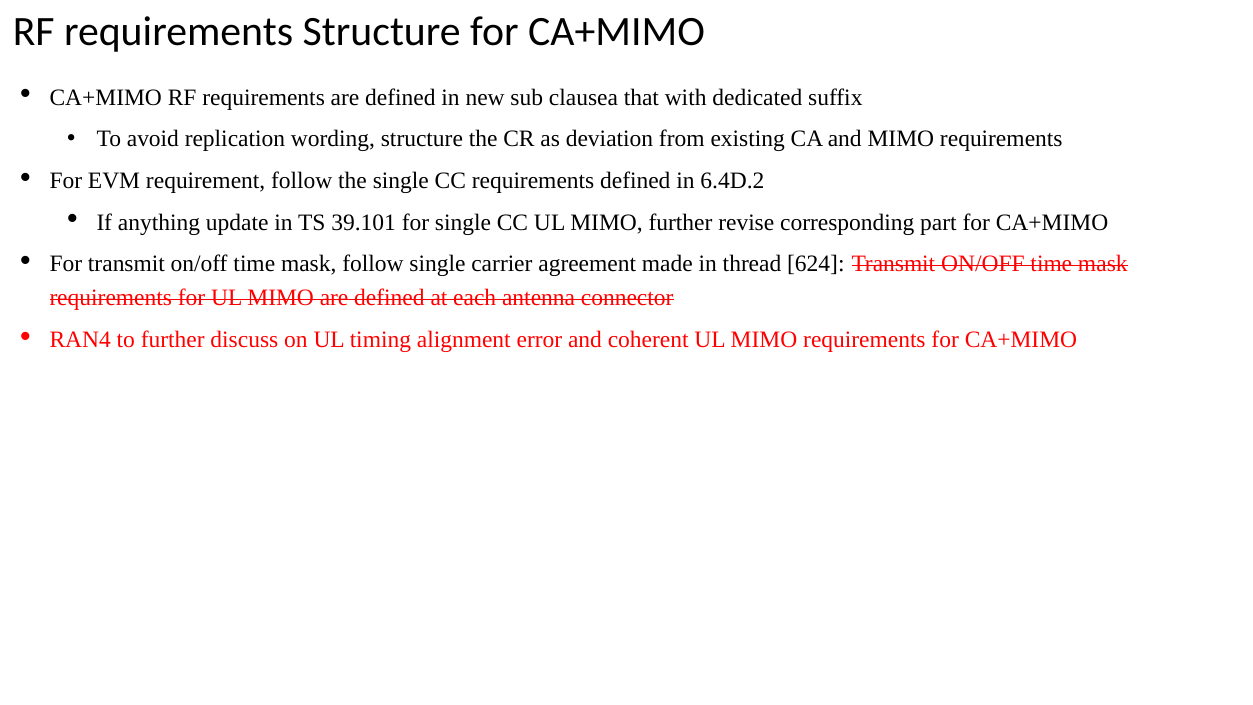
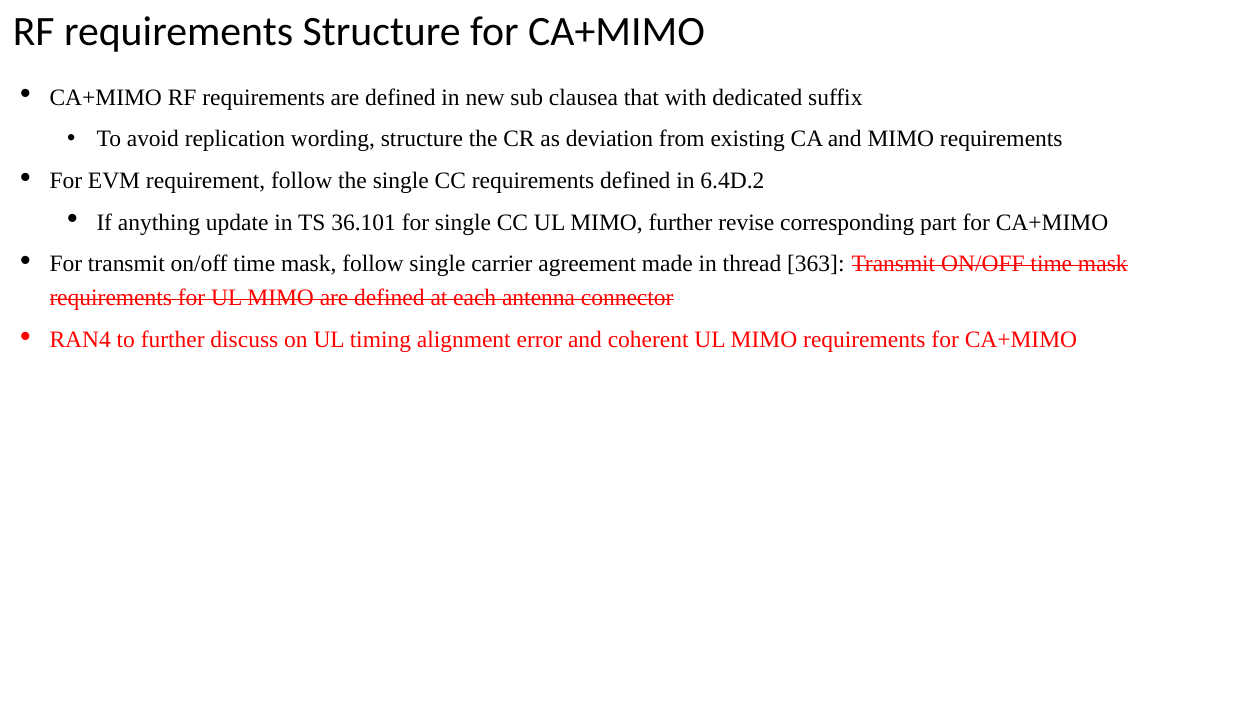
39.101: 39.101 -> 36.101
624: 624 -> 363
